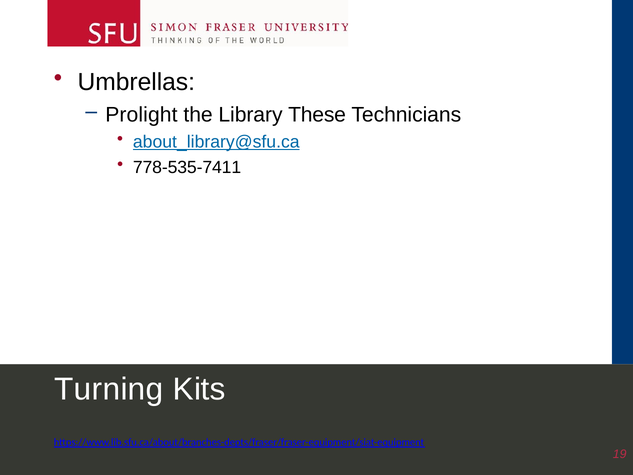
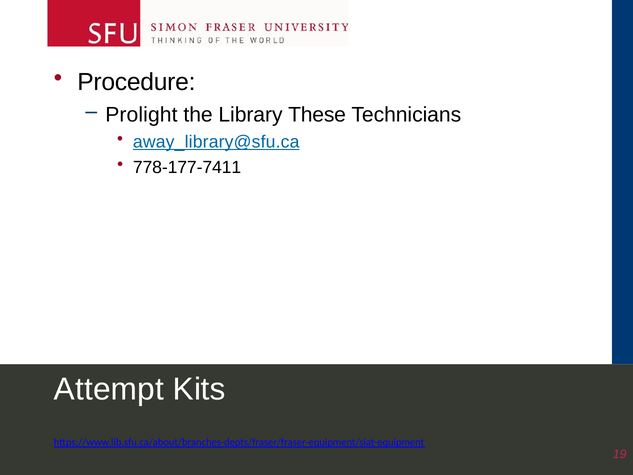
Umbrellas: Umbrellas -> Procedure
about_library@sfu.ca: about_library@sfu.ca -> away_library@sfu.ca
778-535-7411: 778-535-7411 -> 778-177-7411
Turning: Turning -> Attempt
